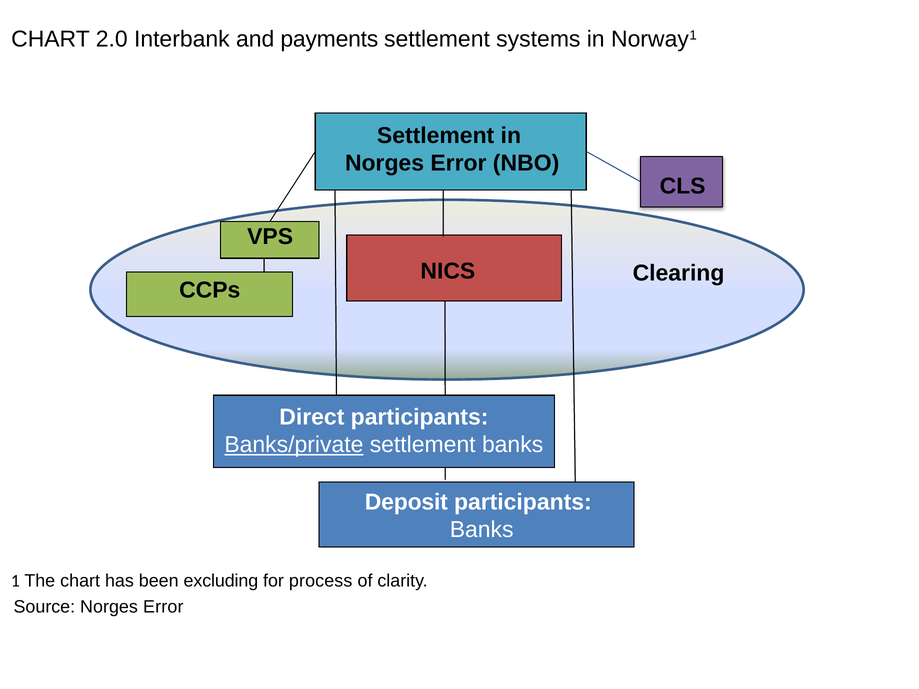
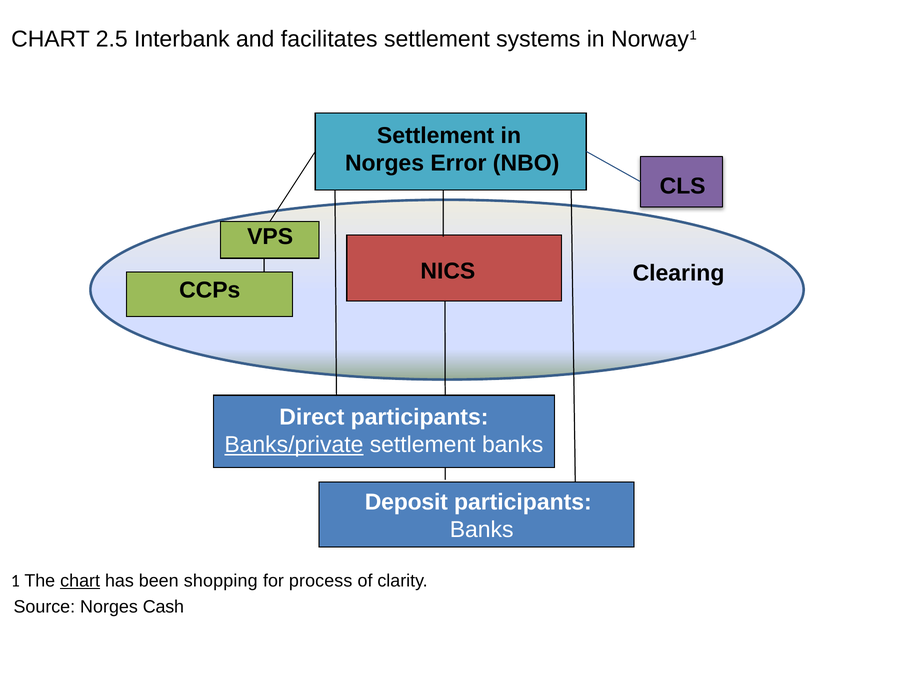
2.0: 2.0 -> 2.5
payments: payments -> facilitates
chart at (80, 581) underline: none -> present
excluding: excluding -> shopping
Source Norges Error: Error -> Cash
